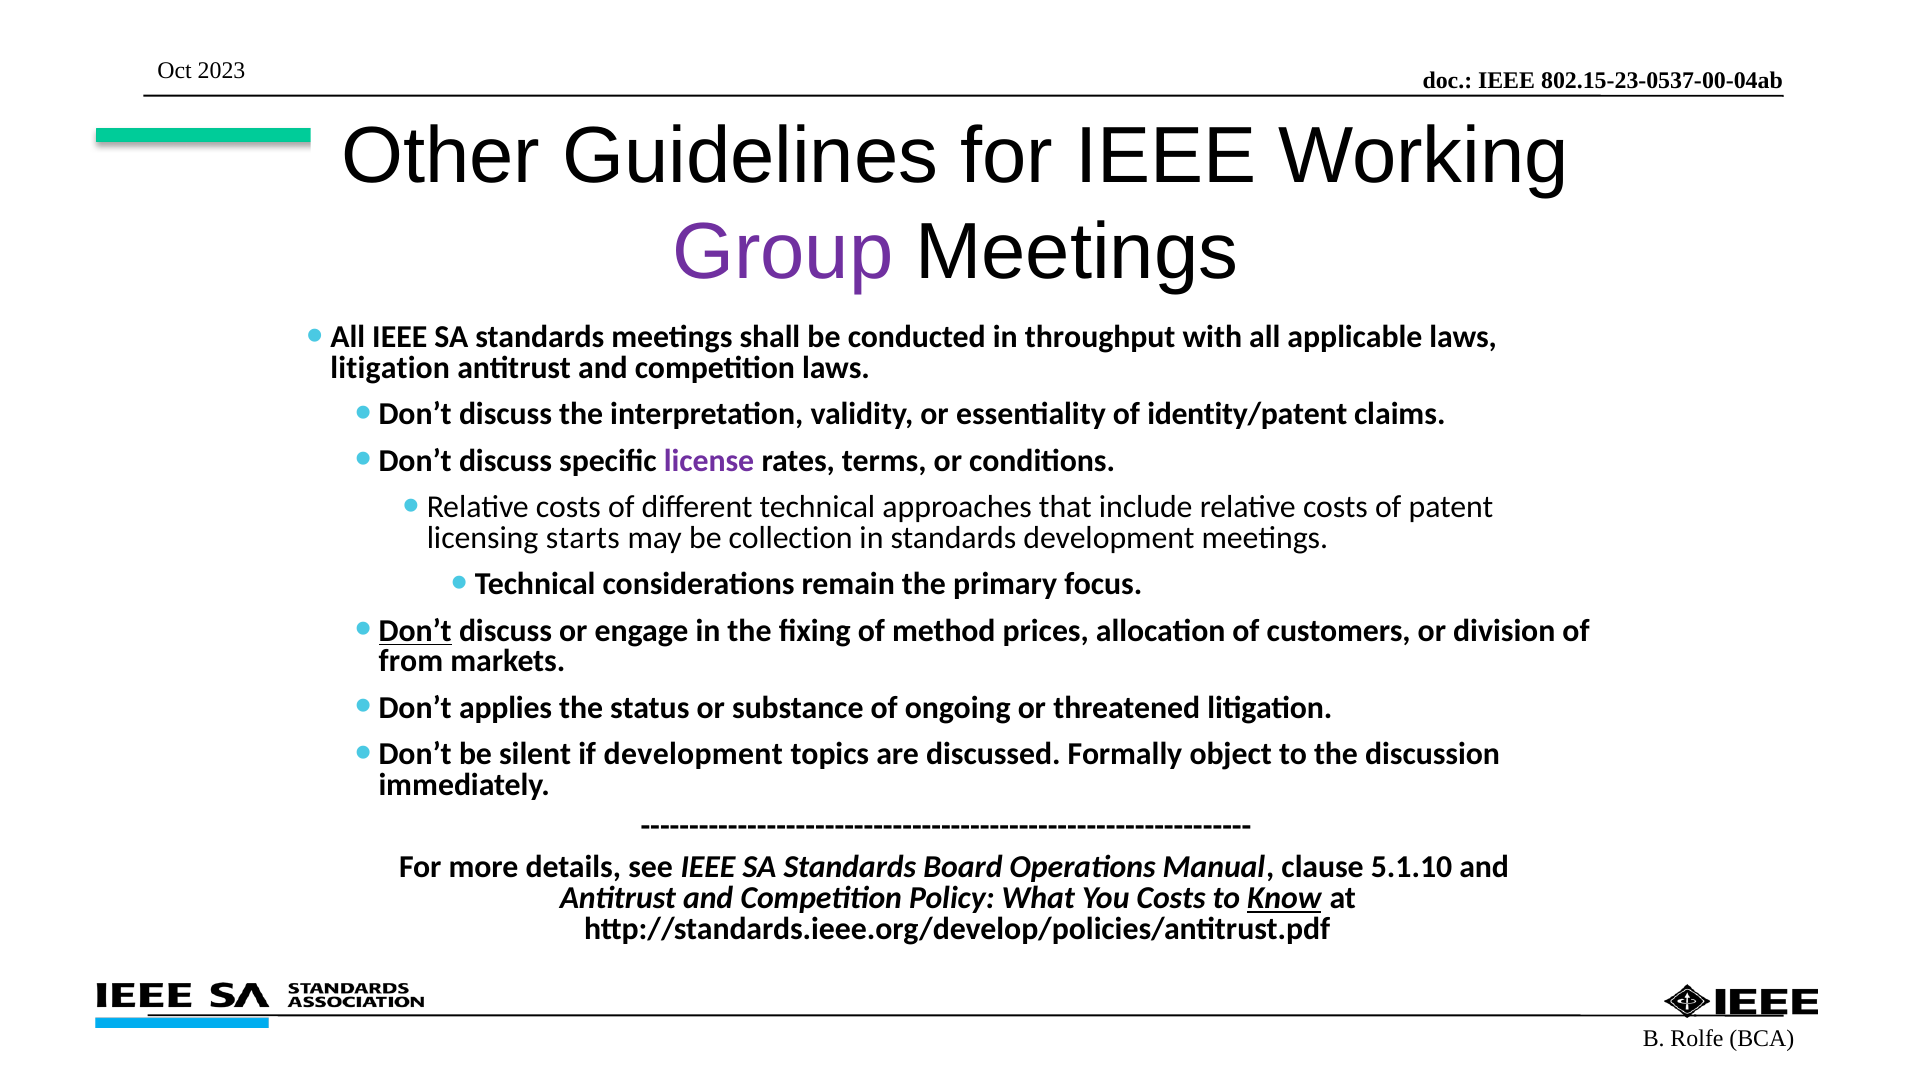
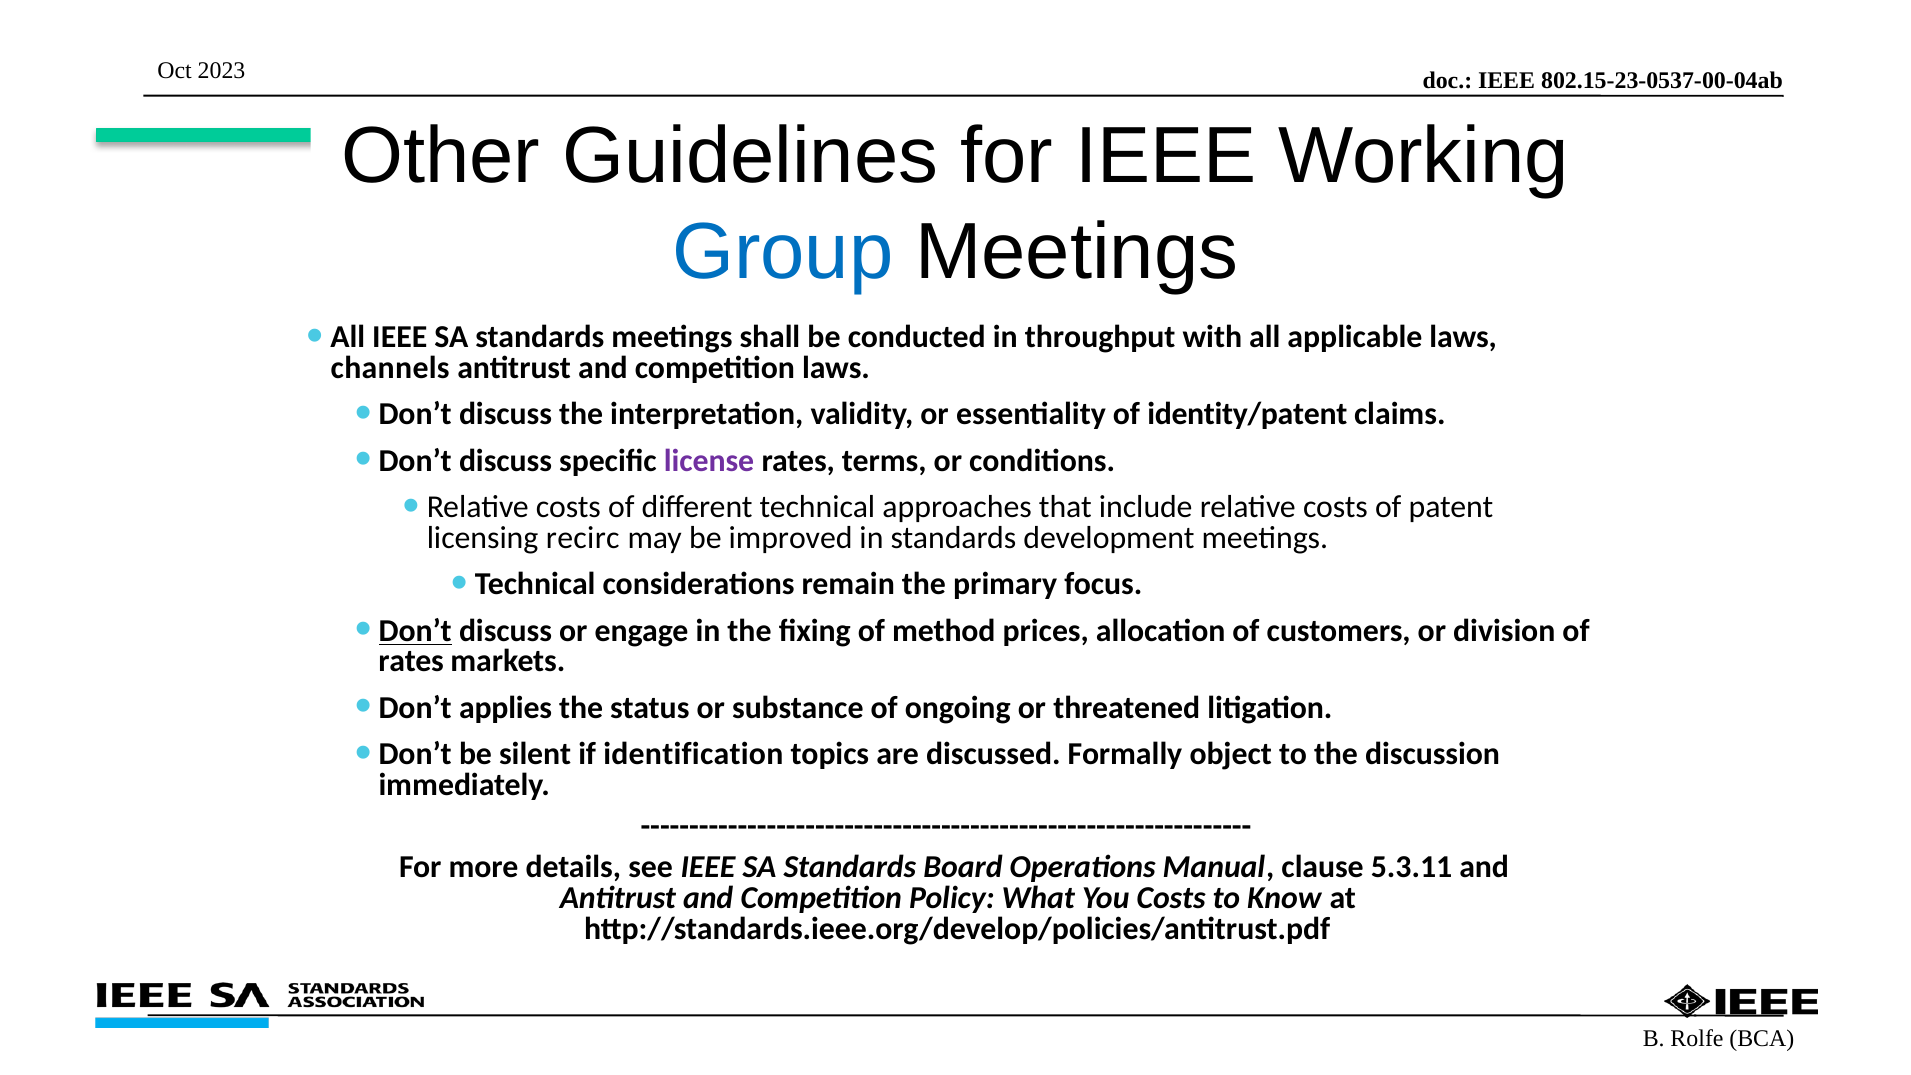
Group colour: purple -> blue
litigation at (390, 368): litigation -> channels
starts: starts -> recirc
collection: collection -> improved
from at (411, 661): from -> rates
if development: development -> identification
5.1.10: 5.1.10 -> 5.3.11
Know underline: present -> none
